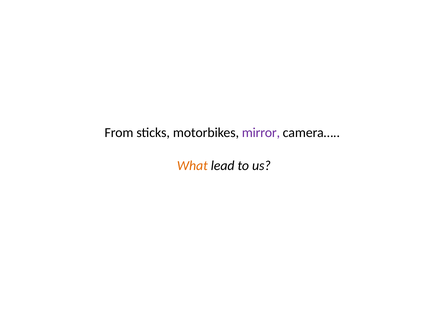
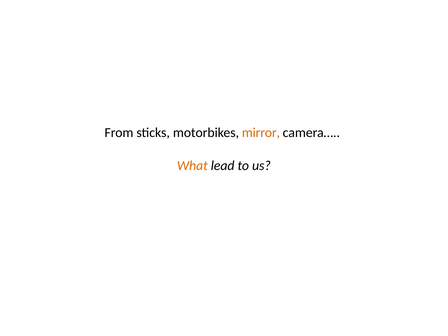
mirror colour: purple -> orange
